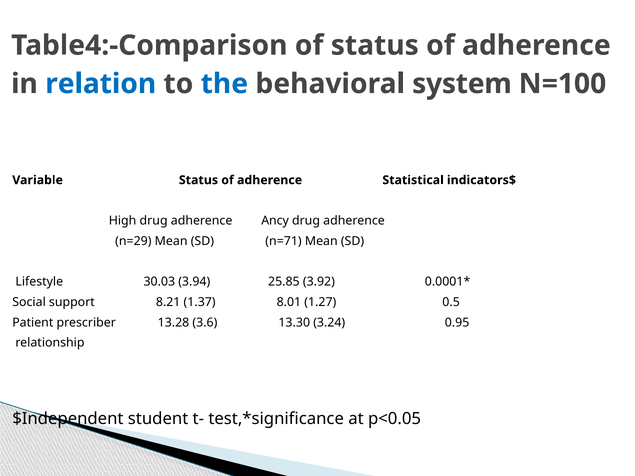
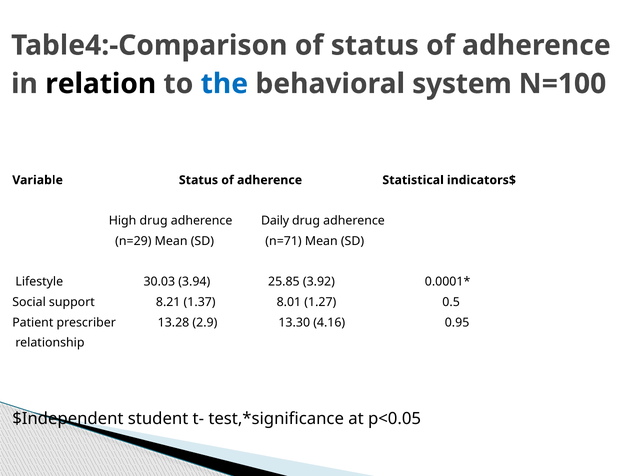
relation colour: blue -> black
Ancy: Ancy -> Daily
3.6: 3.6 -> 2.9
3.24: 3.24 -> 4.16
